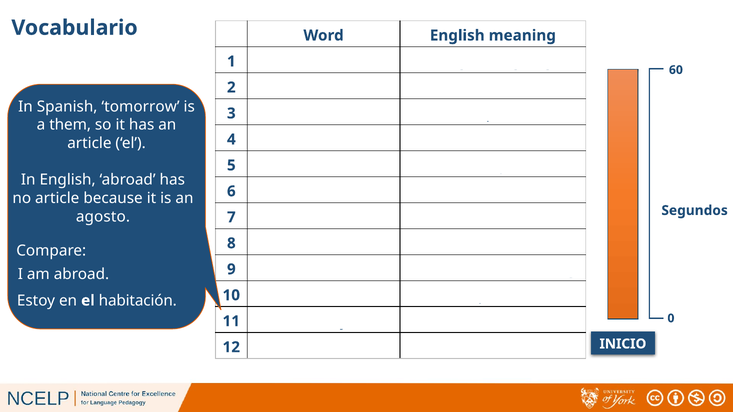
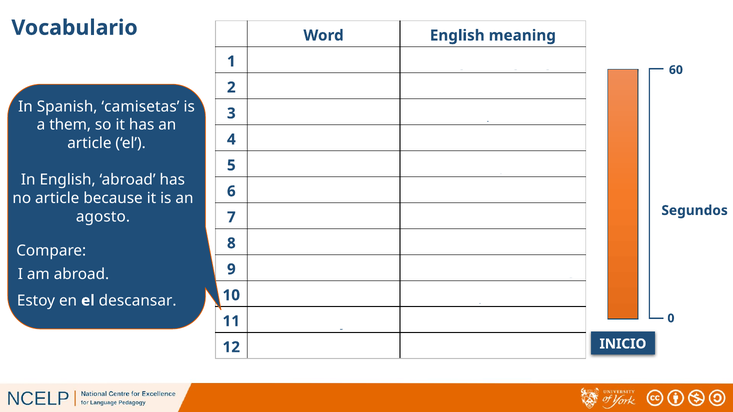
Spanish tomorrow: tomorrow -> camisetas
habitación: habitación -> descansar
